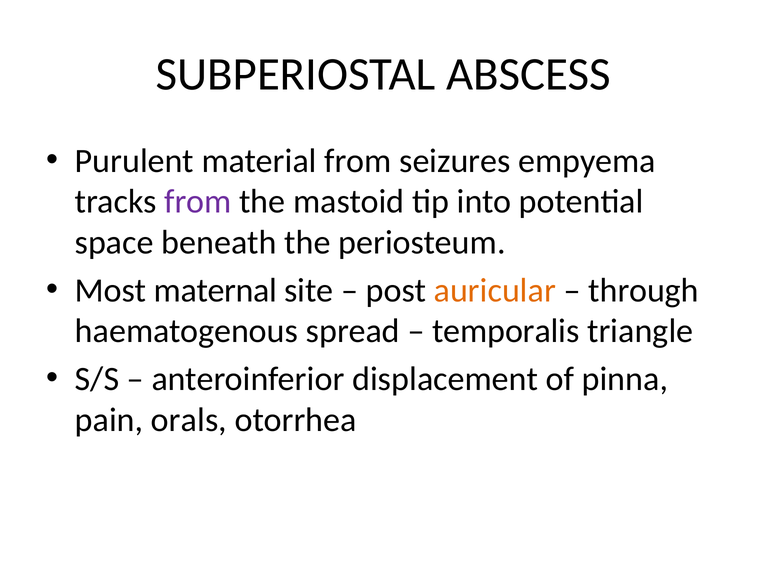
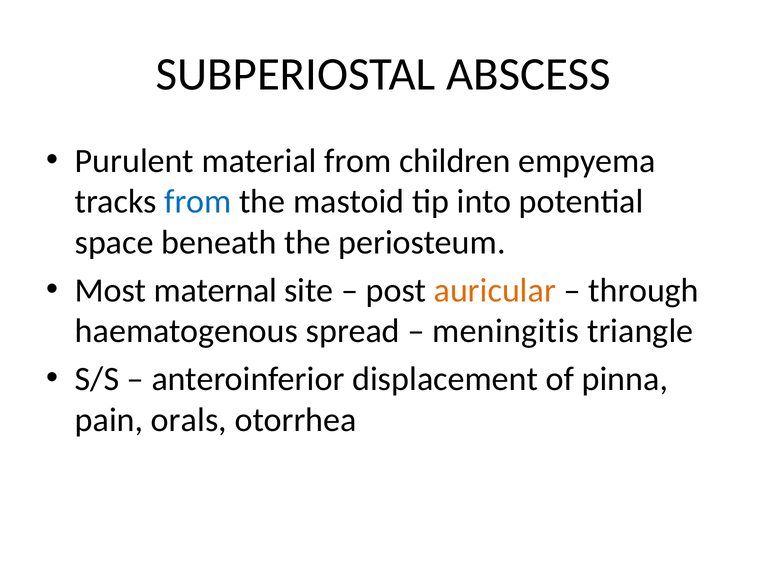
seizures: seizures -> children
from at (198, 202) colour: purple -> blue
temporalis: temporalis -> meningitis
